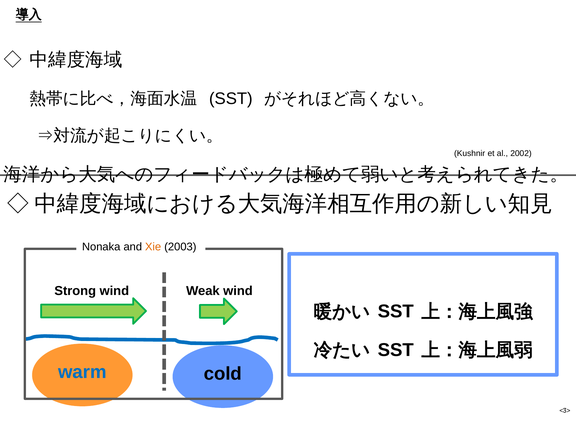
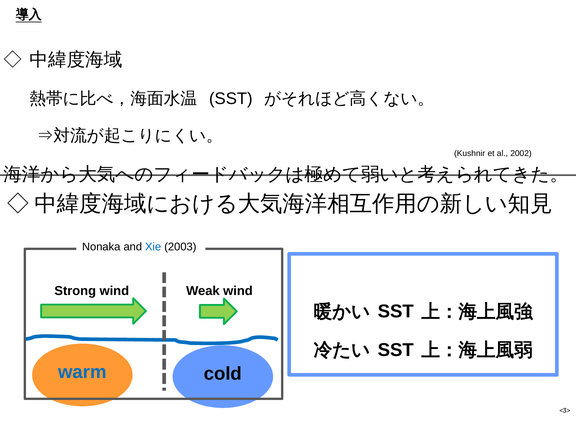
Xie colour: orange -> blue
